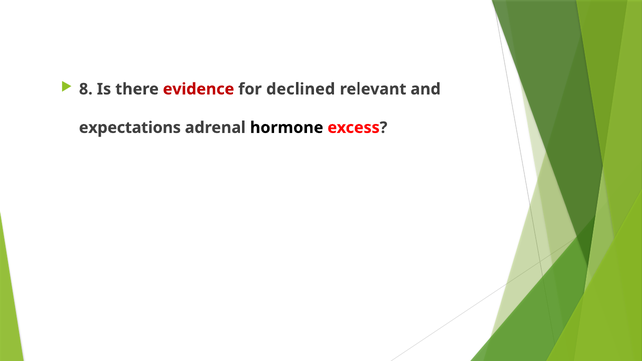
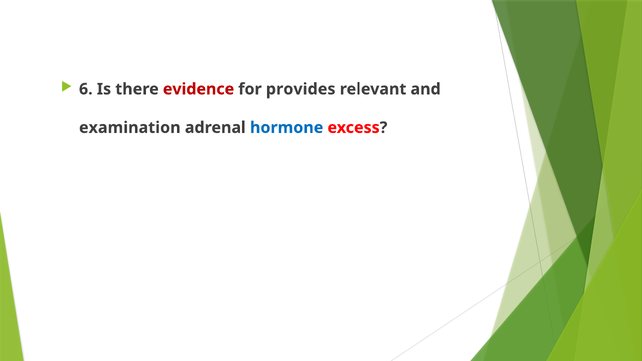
8: 8 -> 6
declined: declined -> provides
expectations: expectations -> examination
hormone colour: black -> blue
